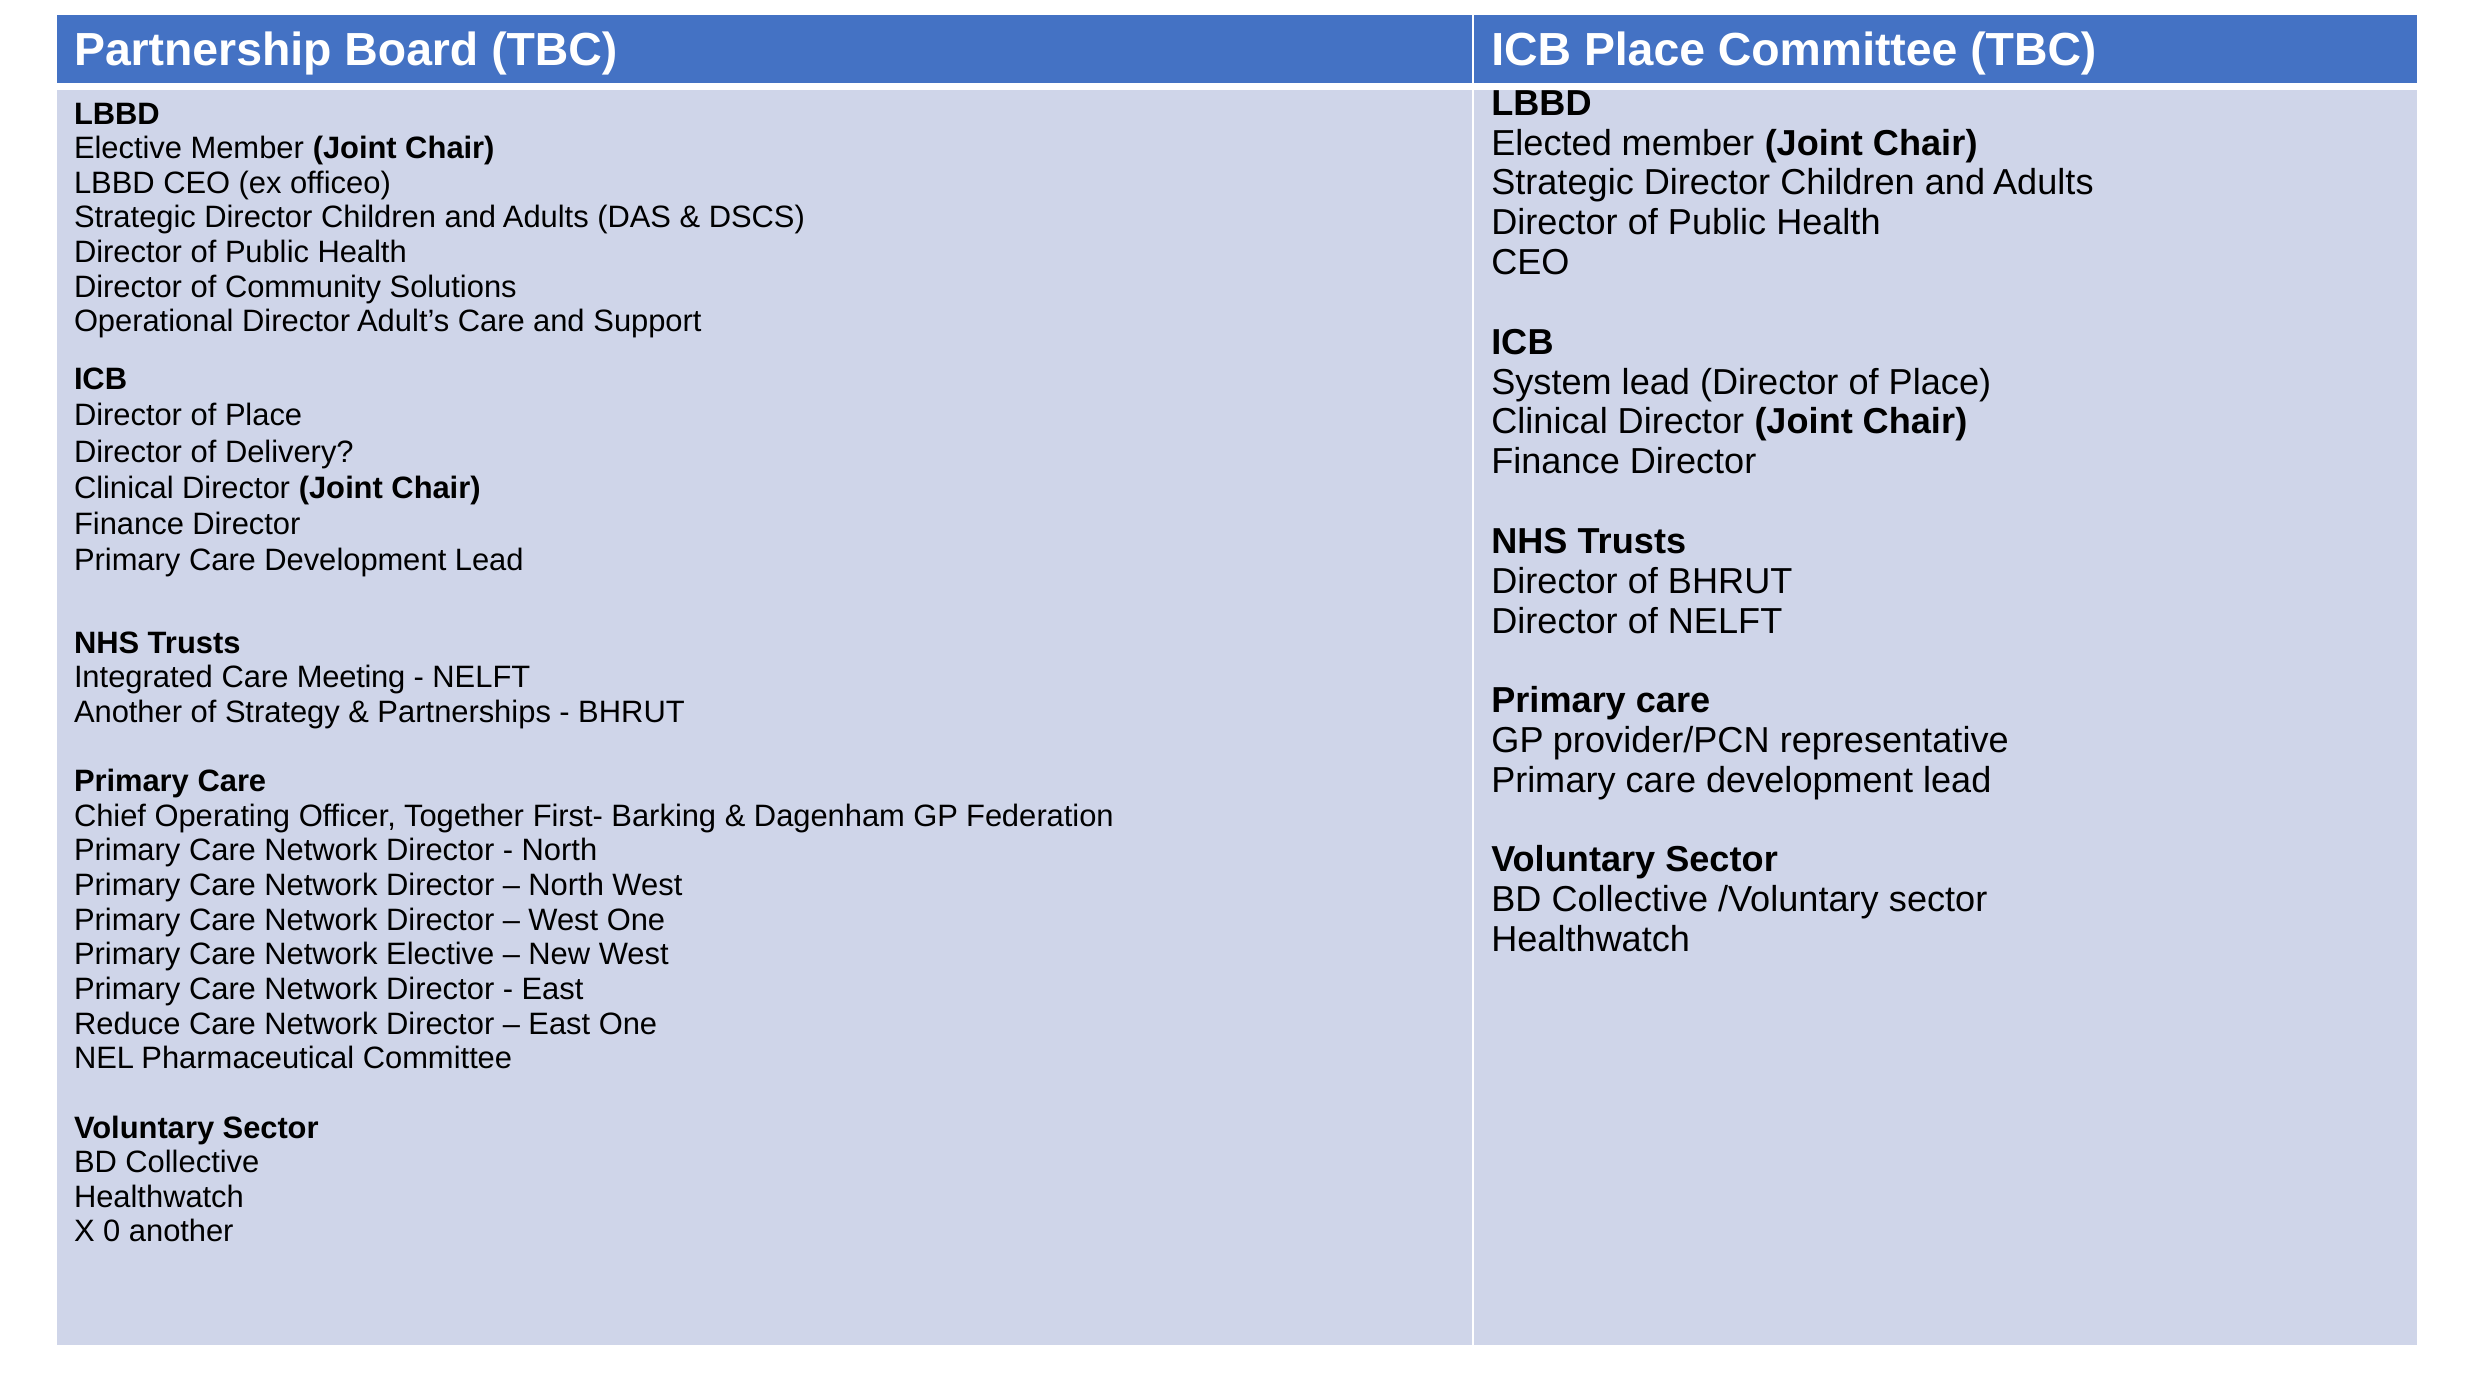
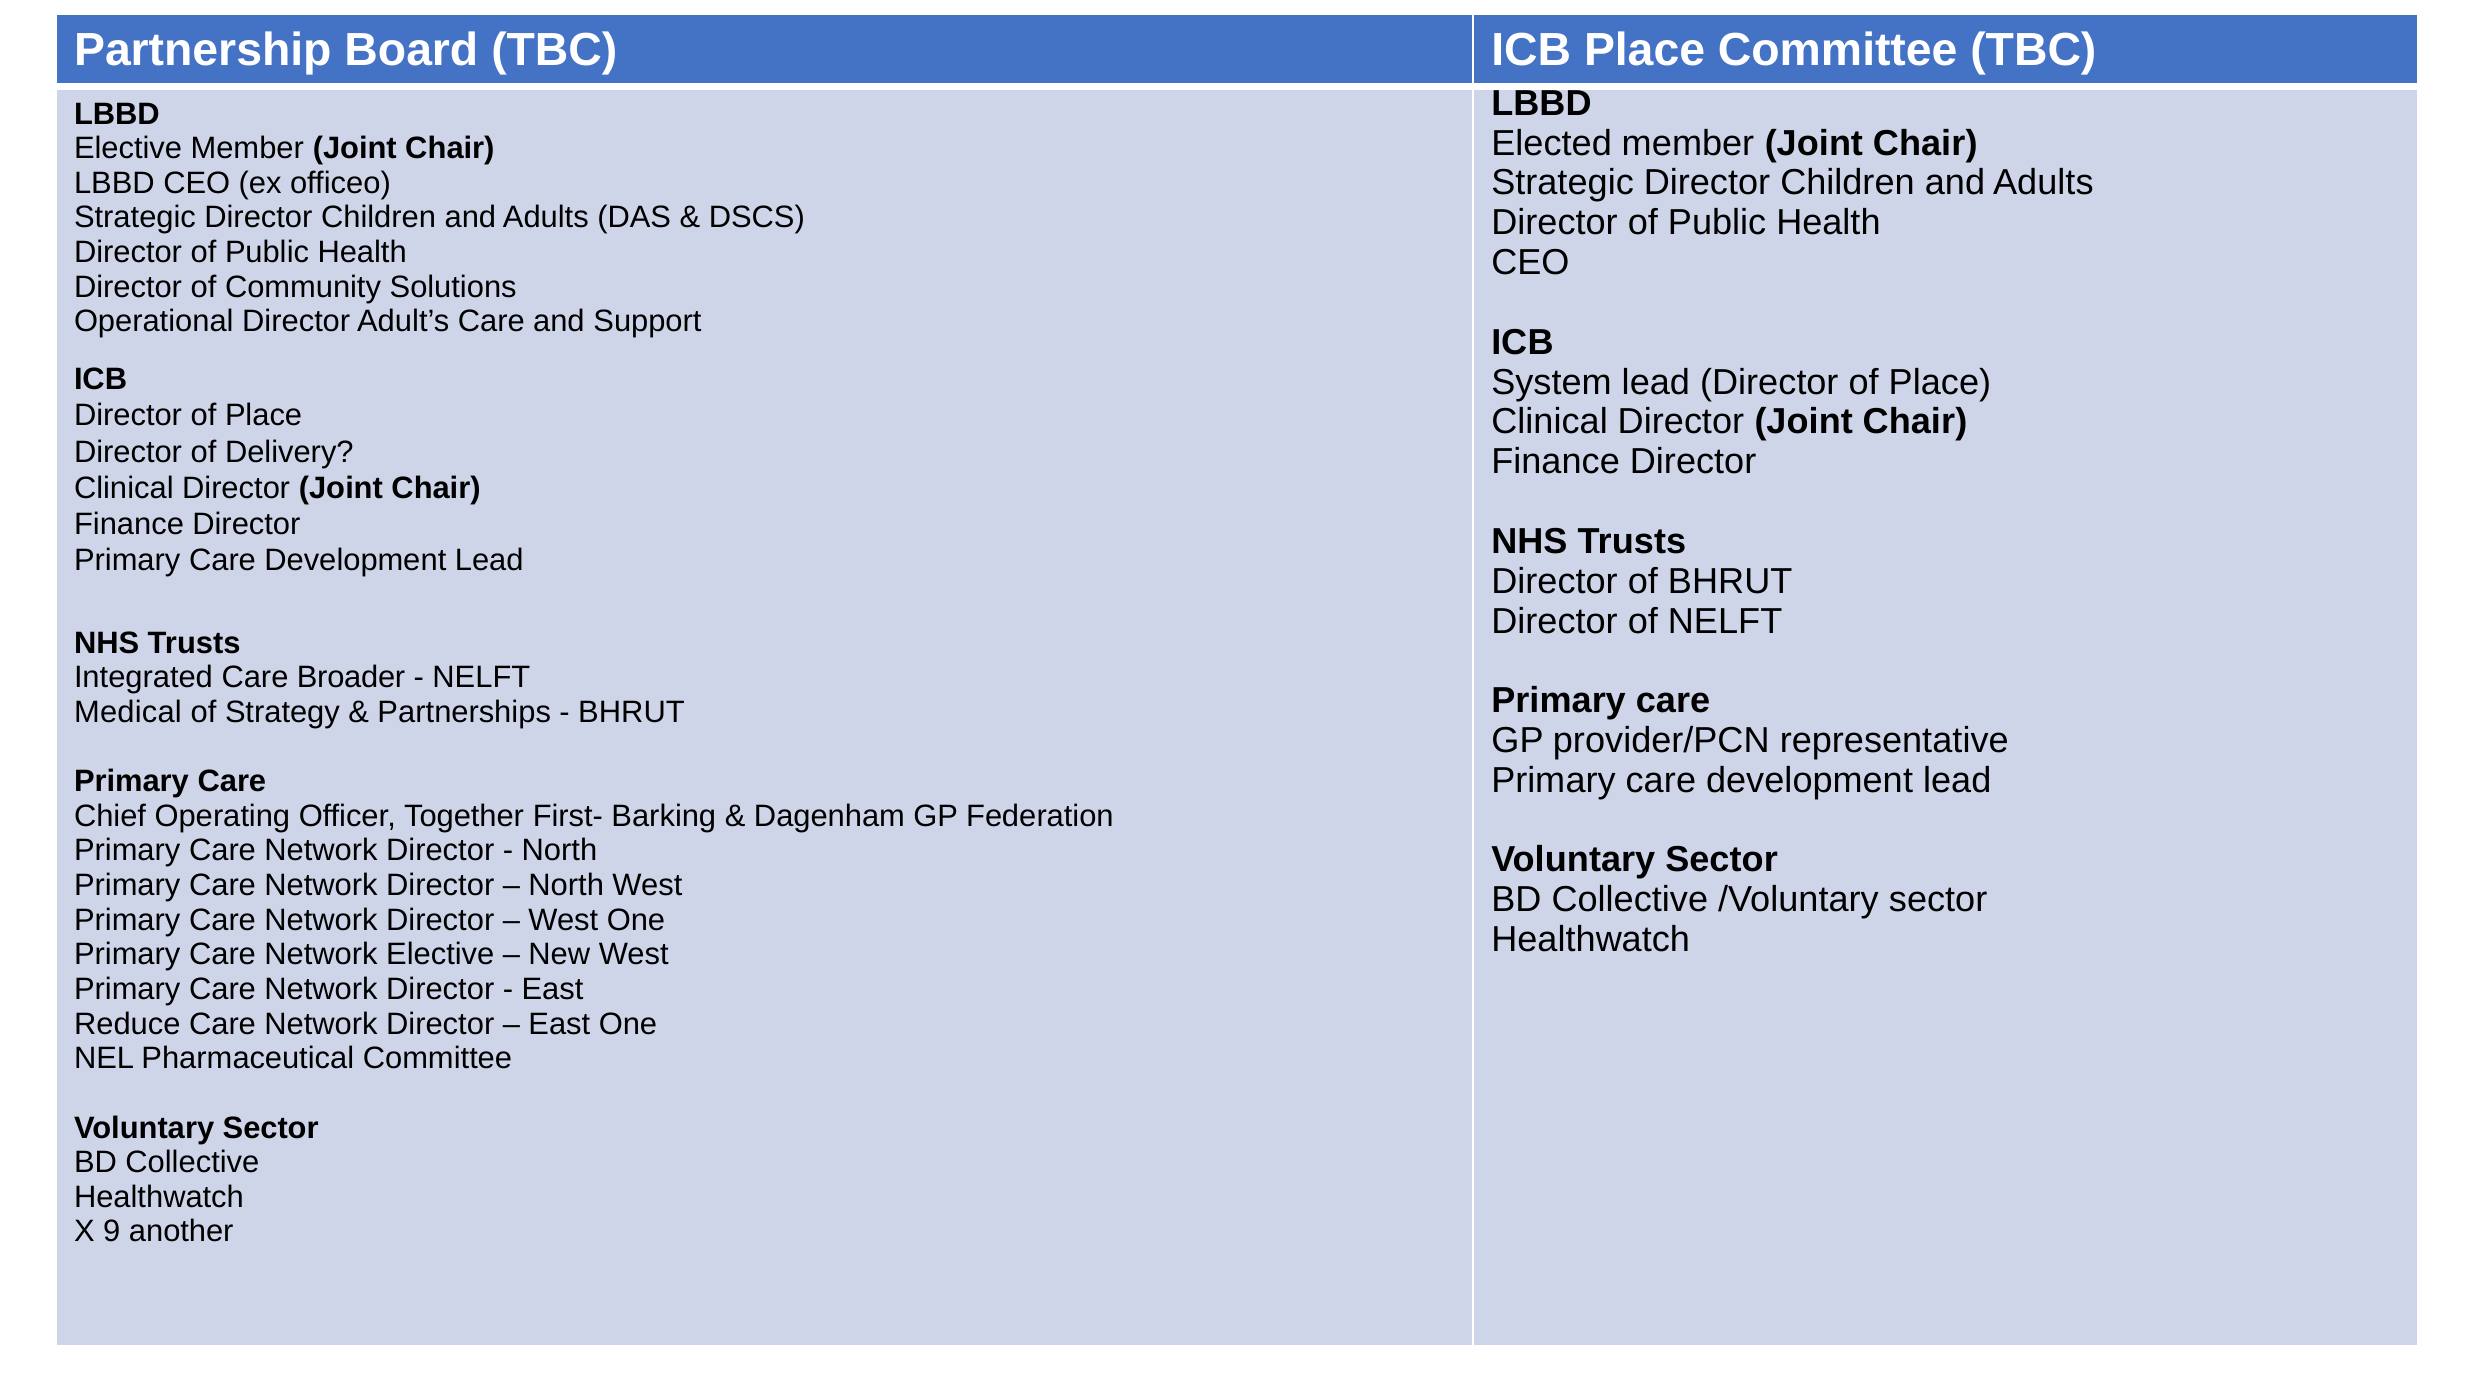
Meeting: Meeting -> Broader
Another at (128, 712): Another -> Medical
0: 0 -> 9
